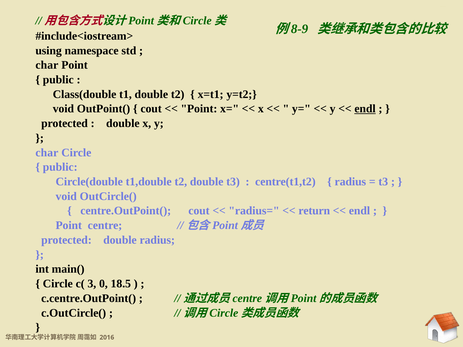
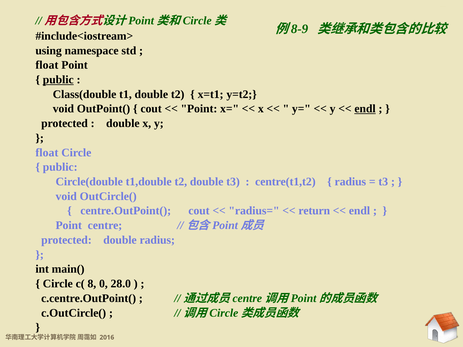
char at (47, 65): char -> float
public at (58, 80) underline: none -> present
char at (47, 153): char -> float
c( 3: 3 -> 8
18.5: 18.5 -> 28.0
